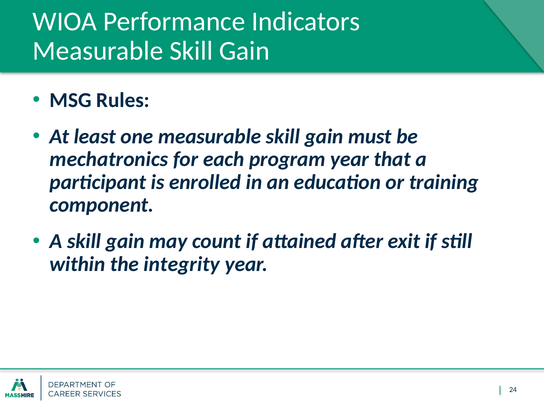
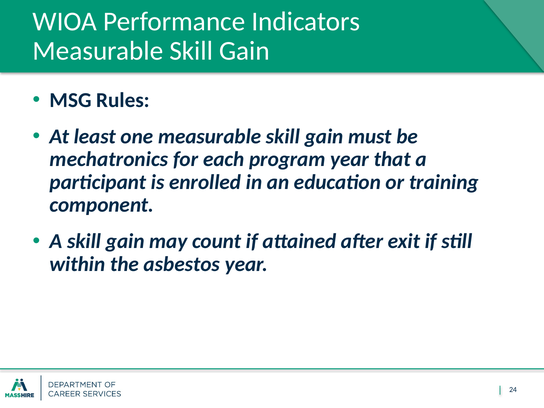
integrity: integrity -> asbestos
